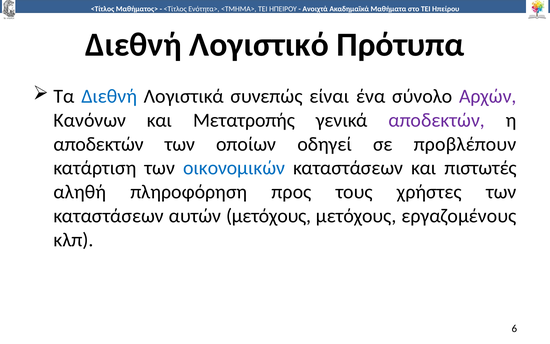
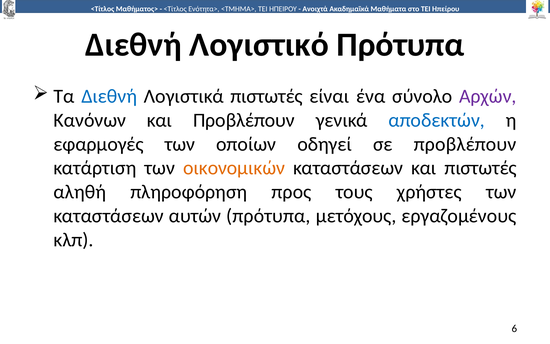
Λογιστικά συνεπώς: συνεπώς -> πιστωτές
και Μετατροπής: Μετατροπής -> Προβλέπουν
αποδεκτών at (437, 120) colour: purple -> blue
αποδεκτών at (99, 144): αποδεκτών -> εφαρμογές
οικονομικών colour: blue -> orange
αυτών μετόχους: μετόχους -> πρότυπα
